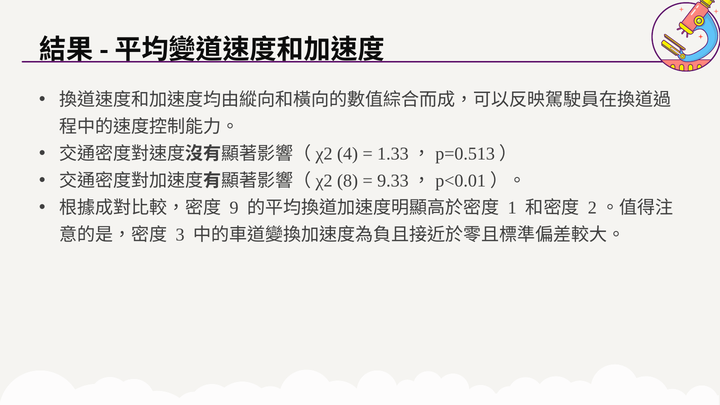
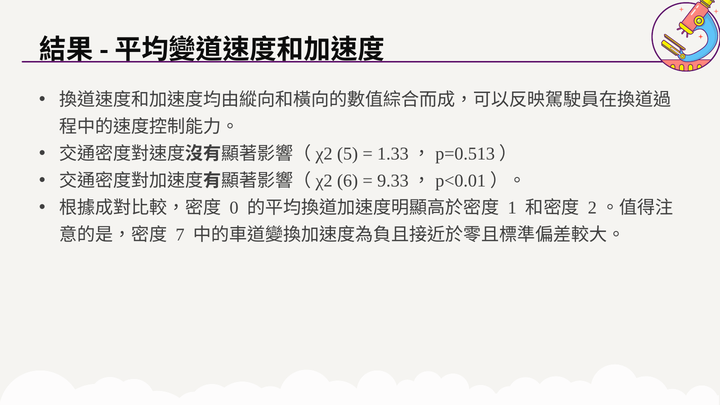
4: 4 -> 5
8: 8 -> 6
9: 9 -> 0
3: 3 -> 7
